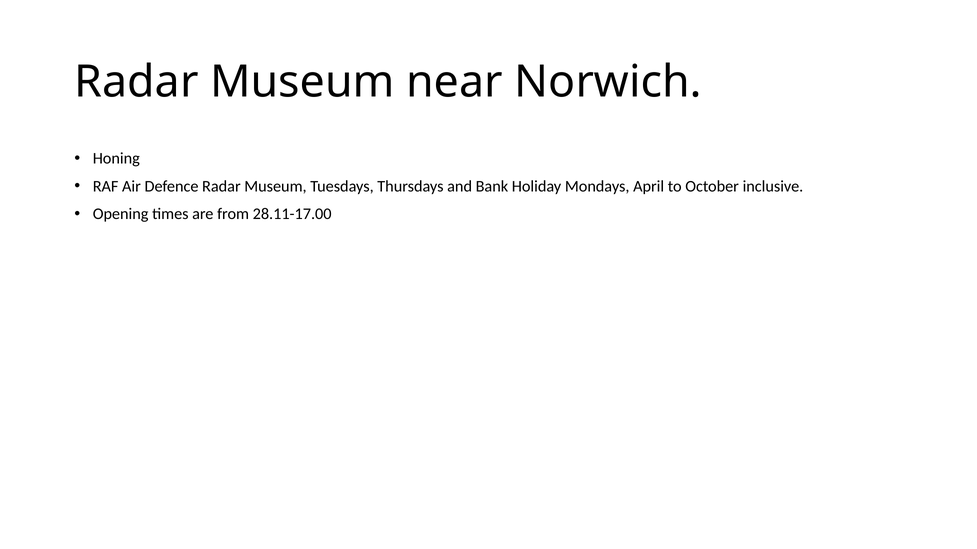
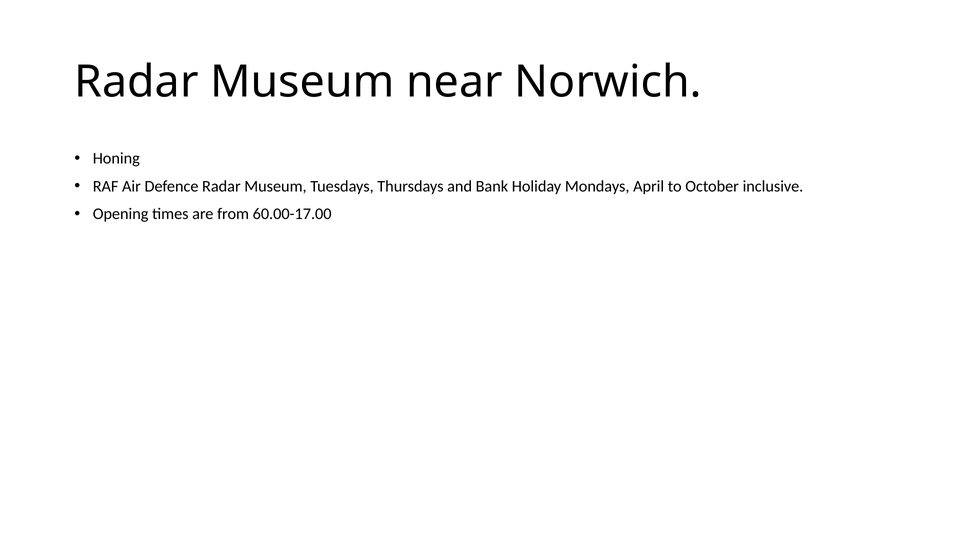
28.11-17.00: 28.11-17.00 -> 60.00-17.00
